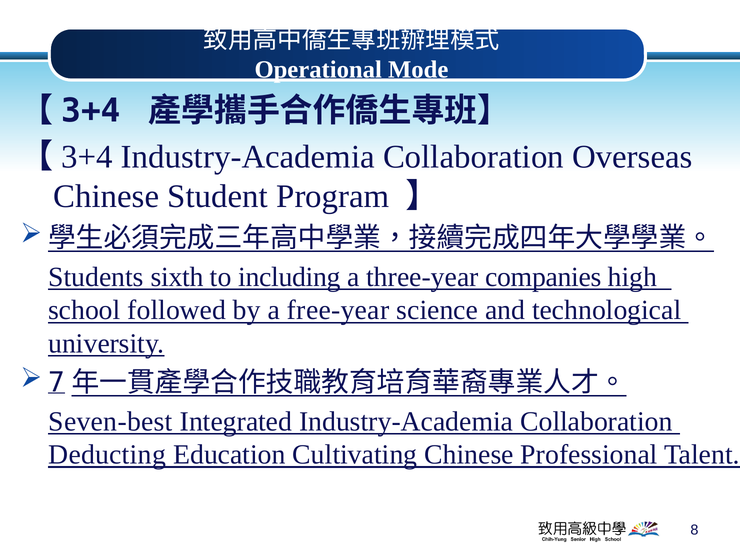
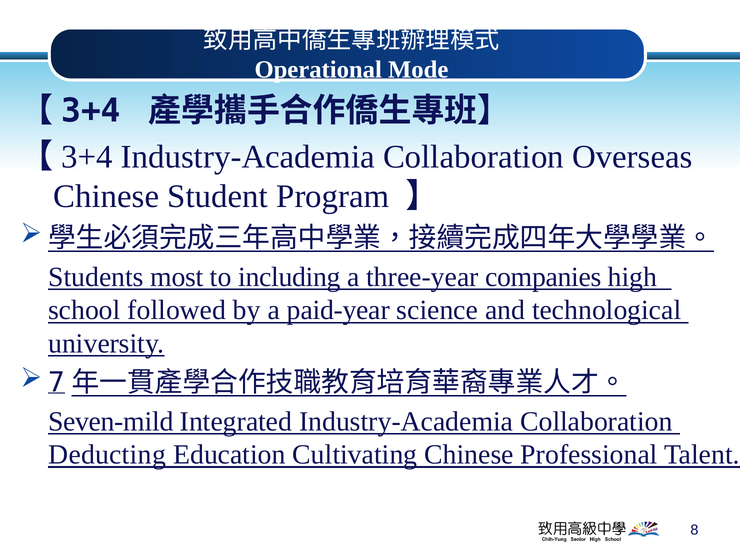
sixth: sixth -> most
free-year: free-year -> paid-year
Seven-best: Seven-best -> Seven-mild
